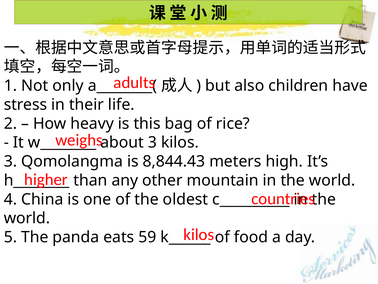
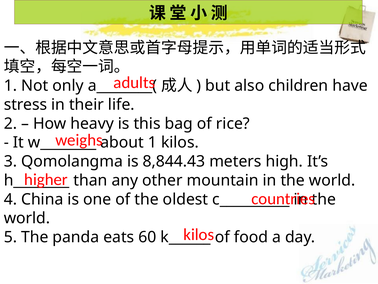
about 3: 3 -> 1
59: 59 -> 60
